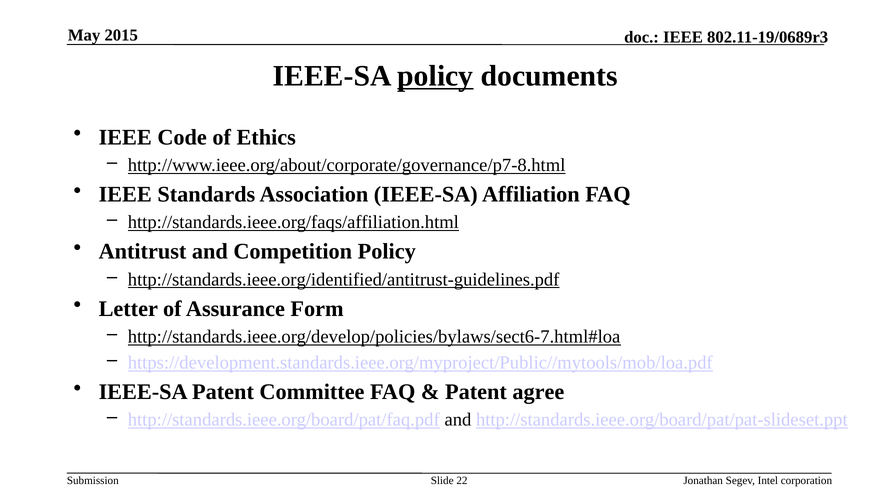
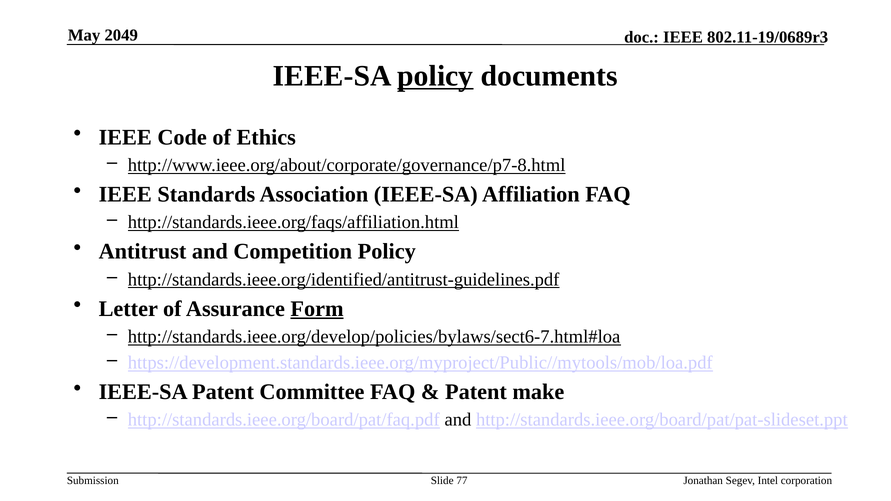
2015: 2015 -> 2049
Form underline: none -> present
agree: agree -> make
22: 22 -> 77
